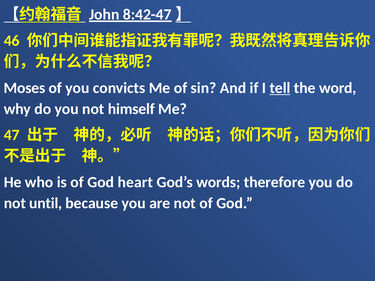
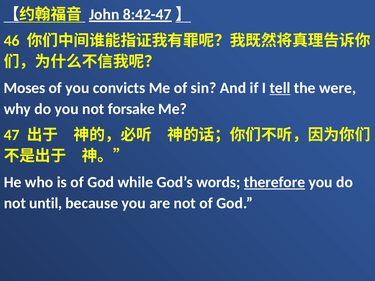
word: word -> were
himself: himself -> forsake
heart: heart -> while
therefore underline: none -> present
